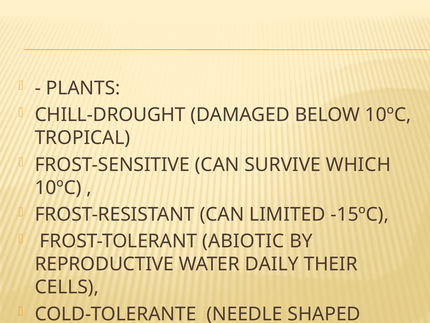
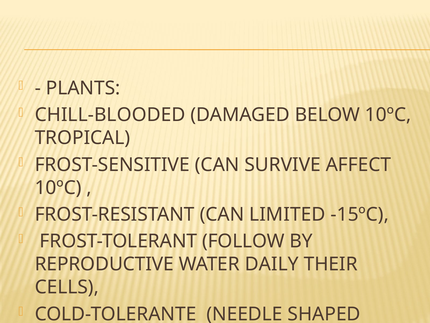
CHILL-DROUGHT: CHILL-DROUGHT -> CHILL-BLOODED
WHICH: WHICH -> AFFECT
ABIOTIC: ABIOTIC -> FOLLOW
